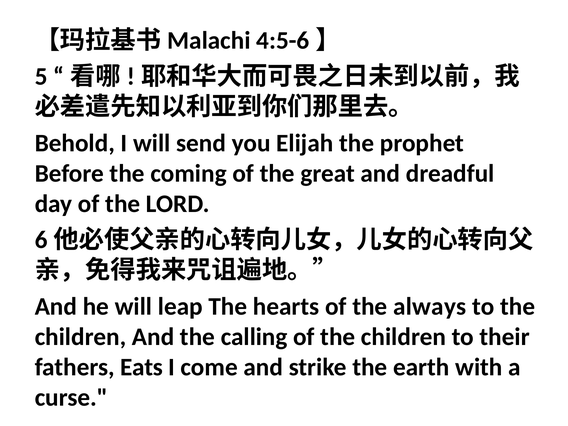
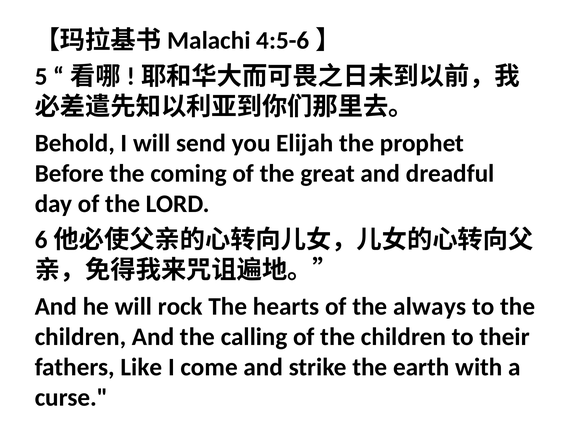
leap: leap -> rock
Eats: Eats -> Like
